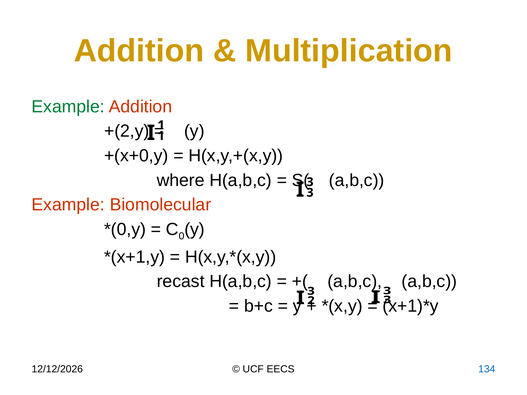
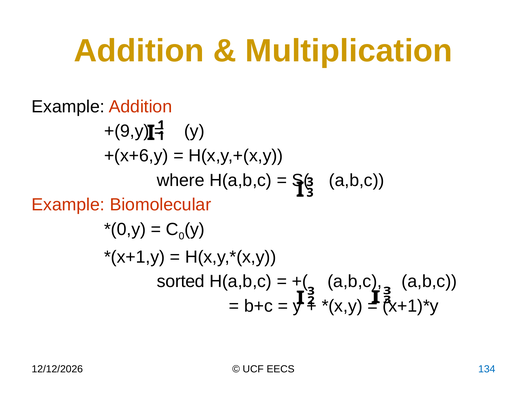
Example at (68, 107) colour: green -> black
+(2,y: +(2,y -> +(9,y
+(x+0,y: +(x+0,y -> +(x+6,y
recast: recast -> sorted
